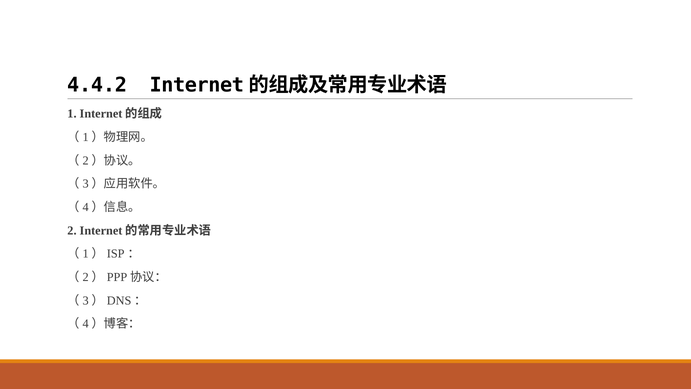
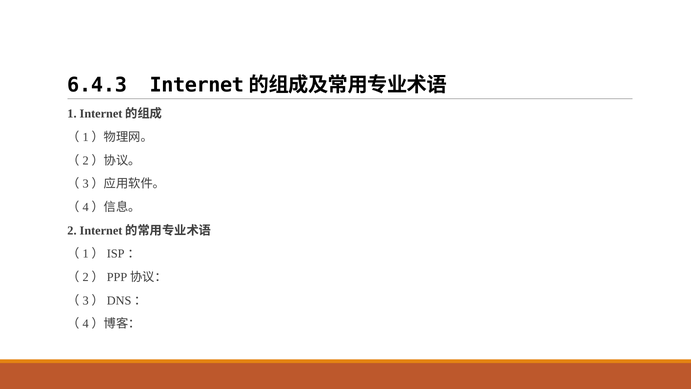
4.4.2: 4.4.2 -> 6.4.3
